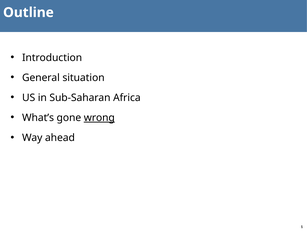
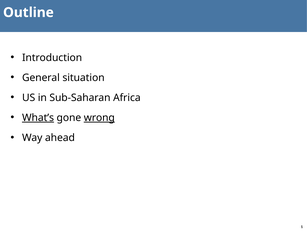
What’s underline: none -> present
